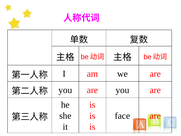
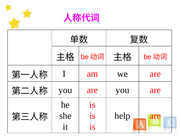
face: face -> help
